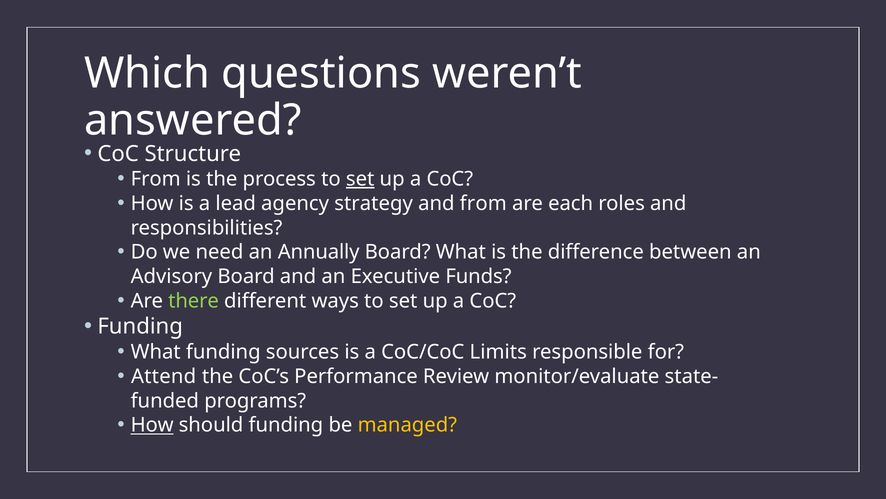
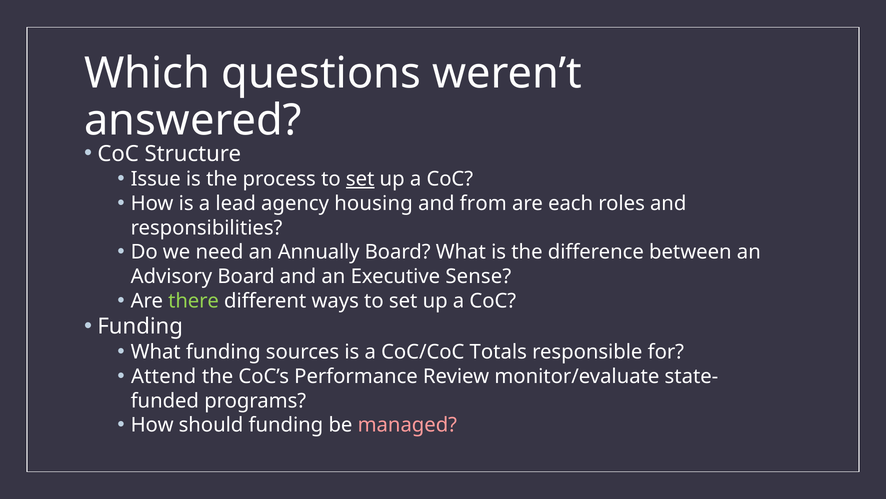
From at (156, 179): From -> Issue
strategy: strategy -> housing
Funds: Funds -> Sense
Limits: Limits -> Totals
How at (152, 425) underline: present -> none
managed colour: yellow -> pink
